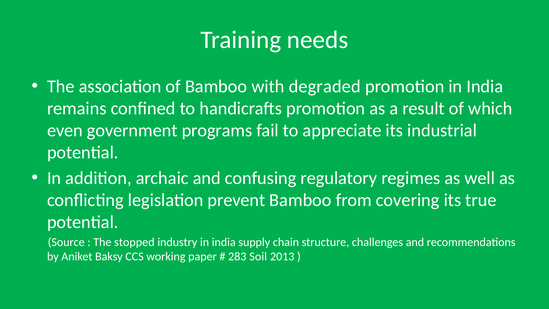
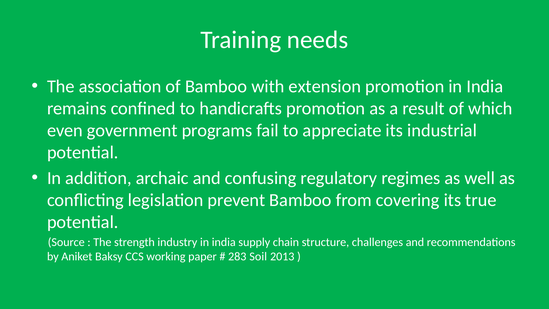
degraded: degraded -> extension
stopped: stopped -> strength
